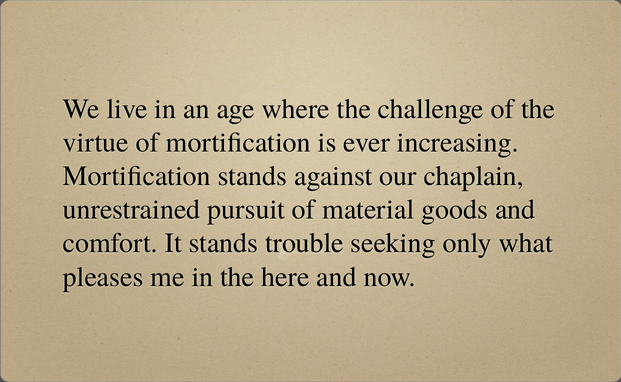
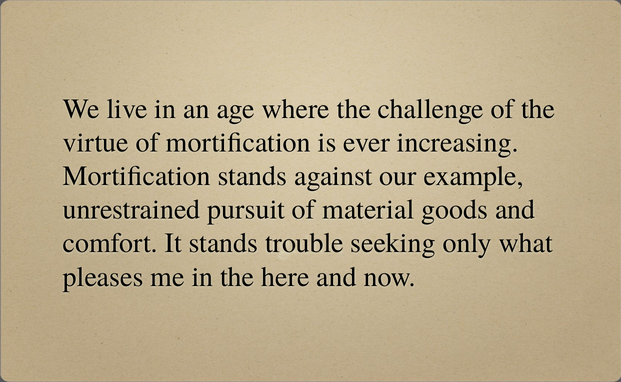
chaplain: chaplain -> example
